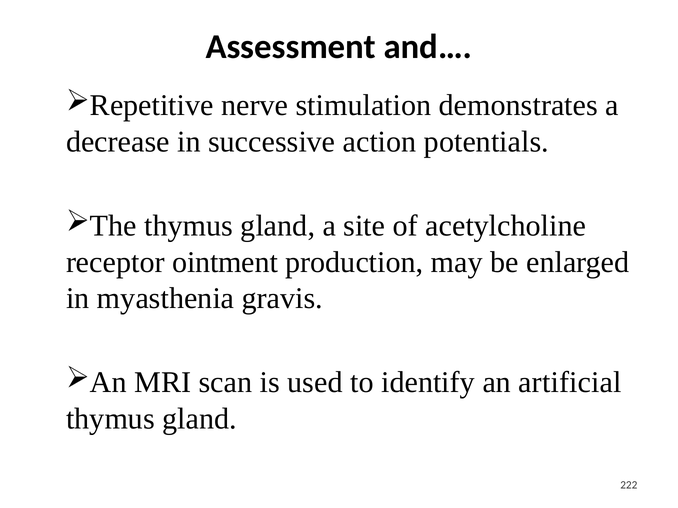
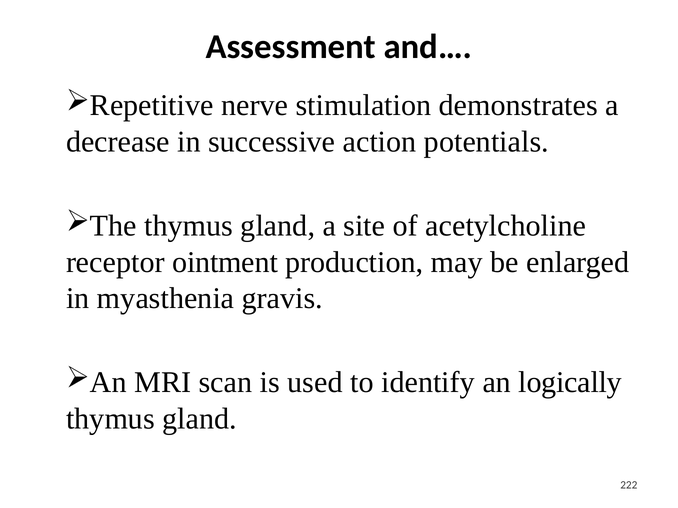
artificial: artificial -> logically
